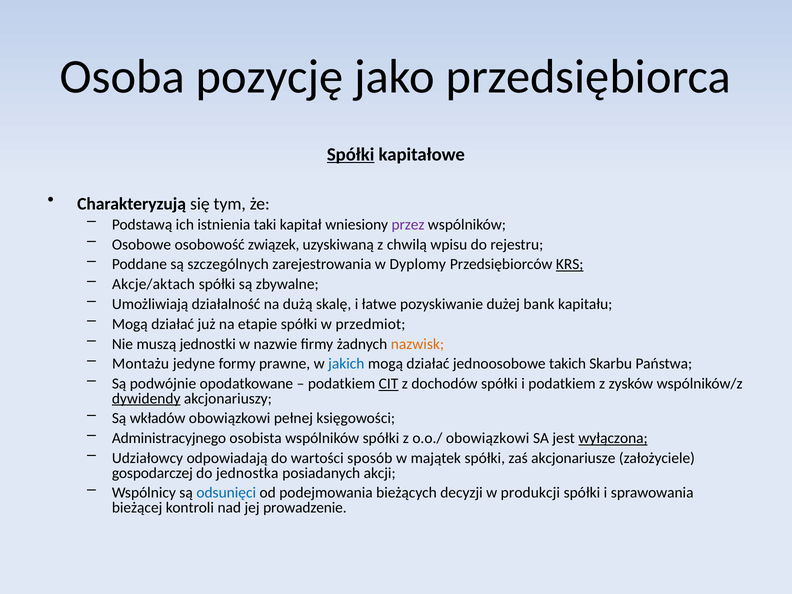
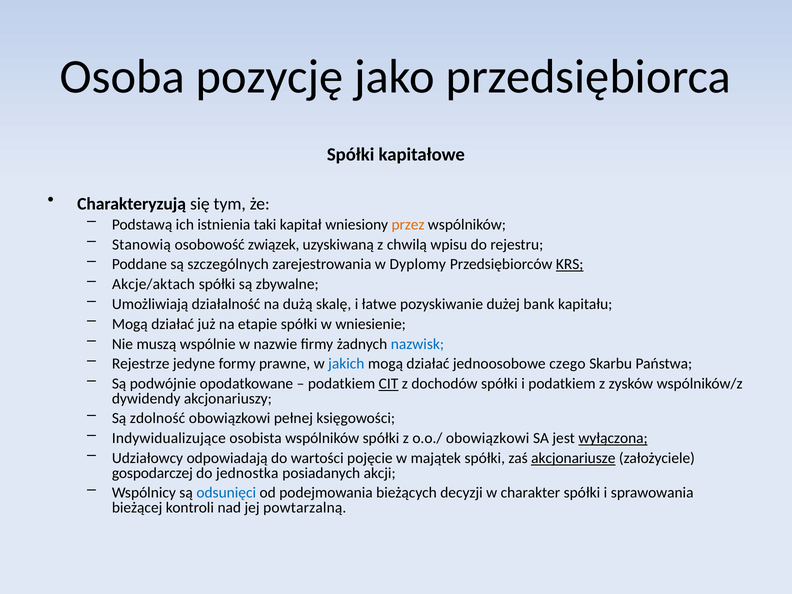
Spółki at (351, 154) underline: present -> none
przez colour: purple -> orange
Osobowe: Osobowe -> Stanowią
przedmiot: przedmiot -> wniesienie
jednostki: jednostki -> wspólnie
nazwisk colour: orange -> blue
Montażu: Montażu -> Rejestrze
takich: takich -> czego
dywidendy underline: present -> none
wkładów: wkładów -> zdolność
Administracyjnego: Administracyjnego -> Indywidualizujące
sposób: sposób -> pojęcie
akcjonariusze underline: none -> present
produkcji: produkcji -> charakter
prowadzenie: prowadzenie -> powtarzalną
